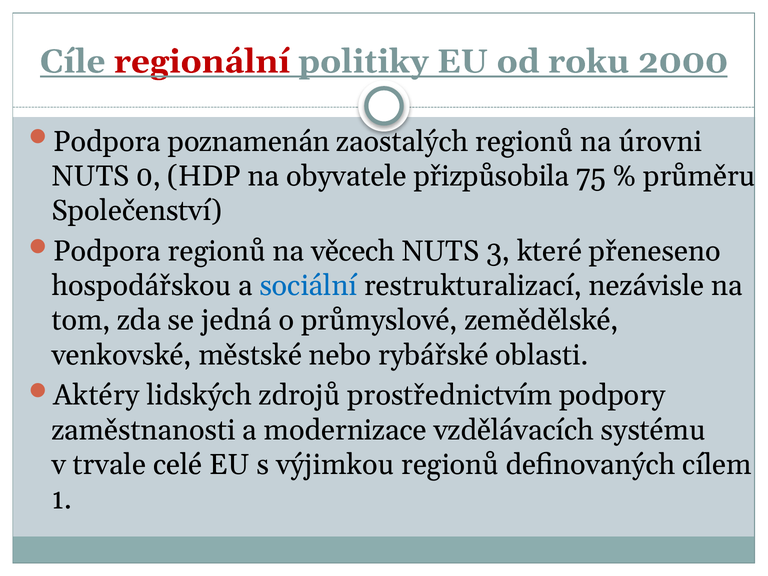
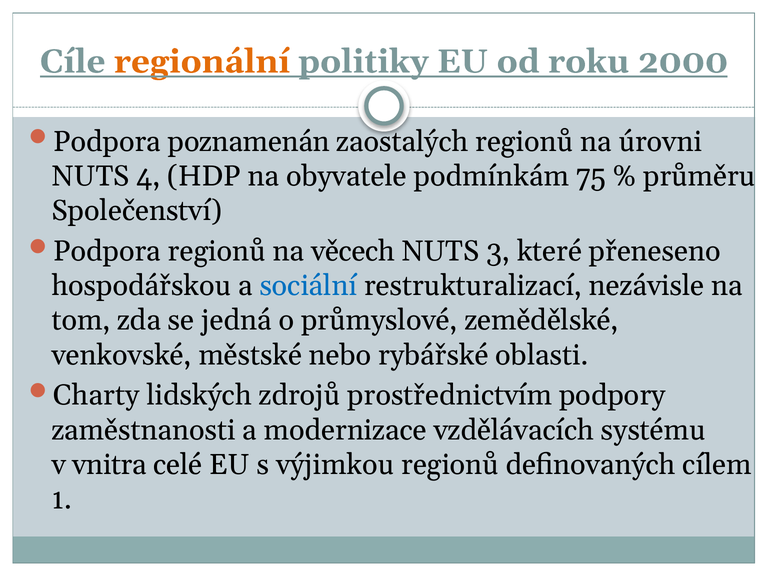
regionální colour: red -> orange
0: 0 -> 4
přizpůsobila: přizpůsobila -> podmínkám
Aktéry: Aktéry -> Charty
trvale: trvale -> vnitra
